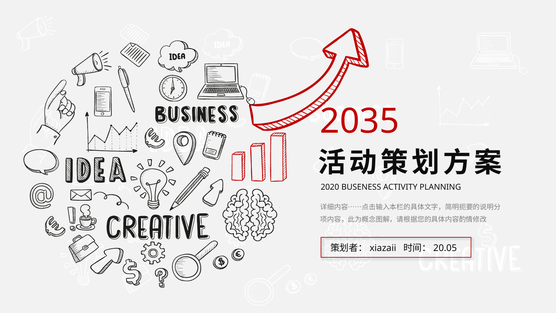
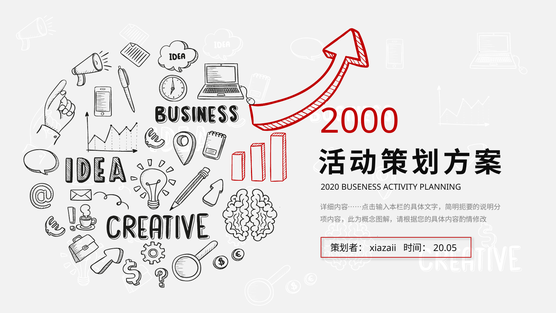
2035: 2035 -> 2000
